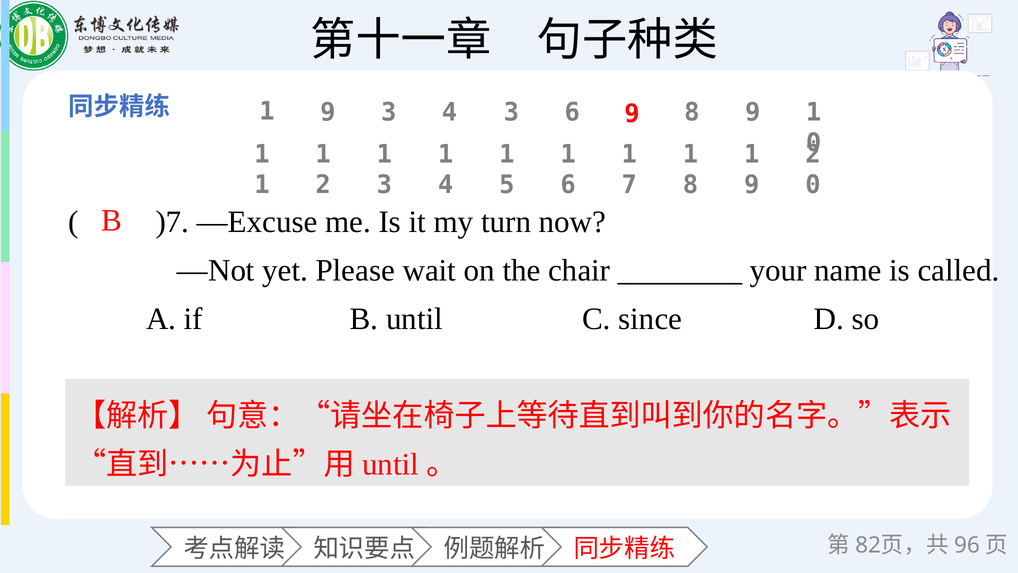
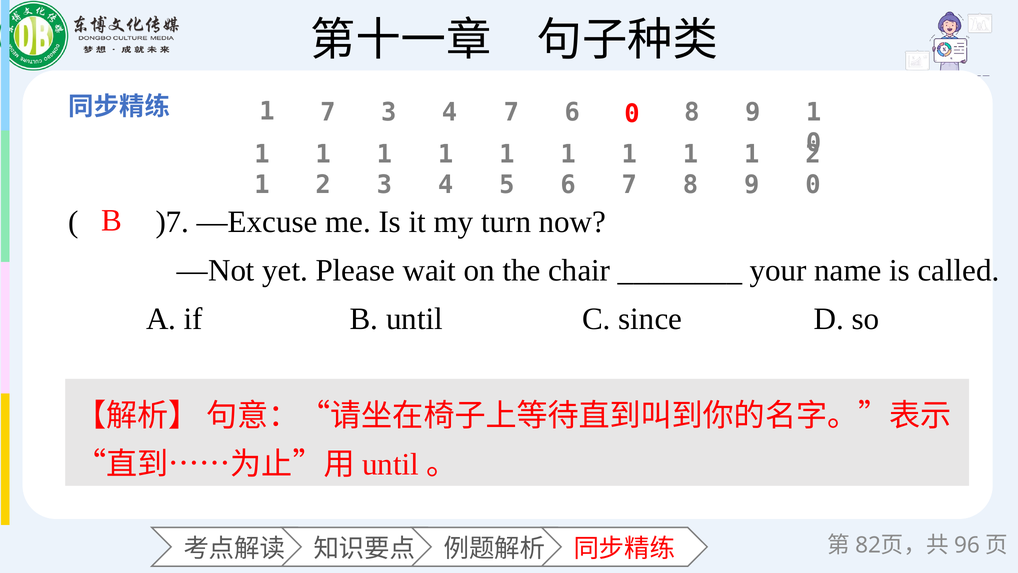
9 at (328, 112): 9 -> 7
4 3: 3 -> 7
6 9: 9 -> 0
